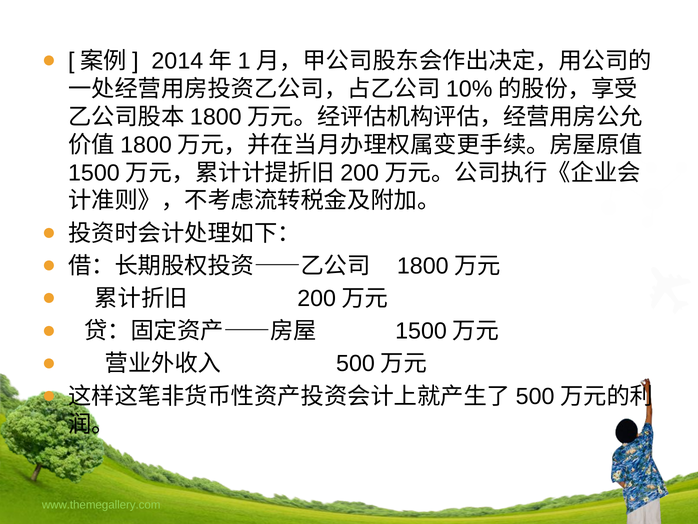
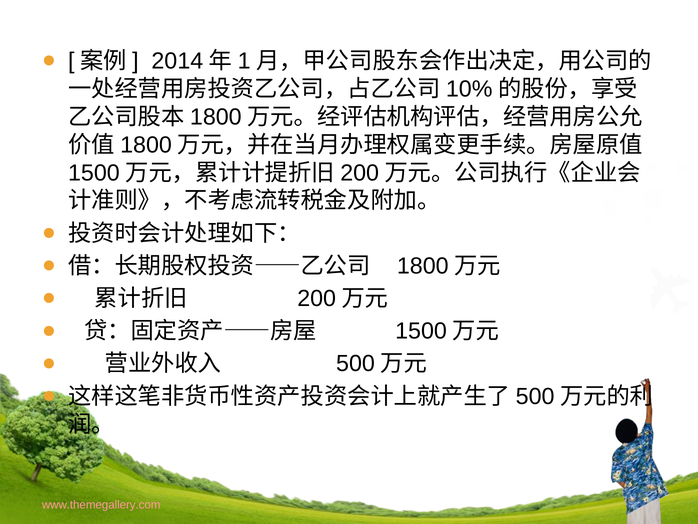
www.themegallery.com colour: light green -> pink
